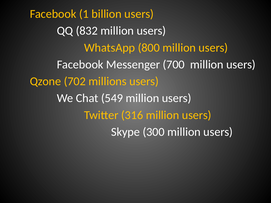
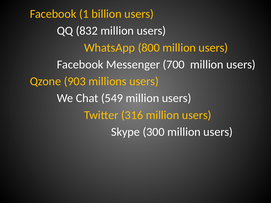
702: 702 -> 903
